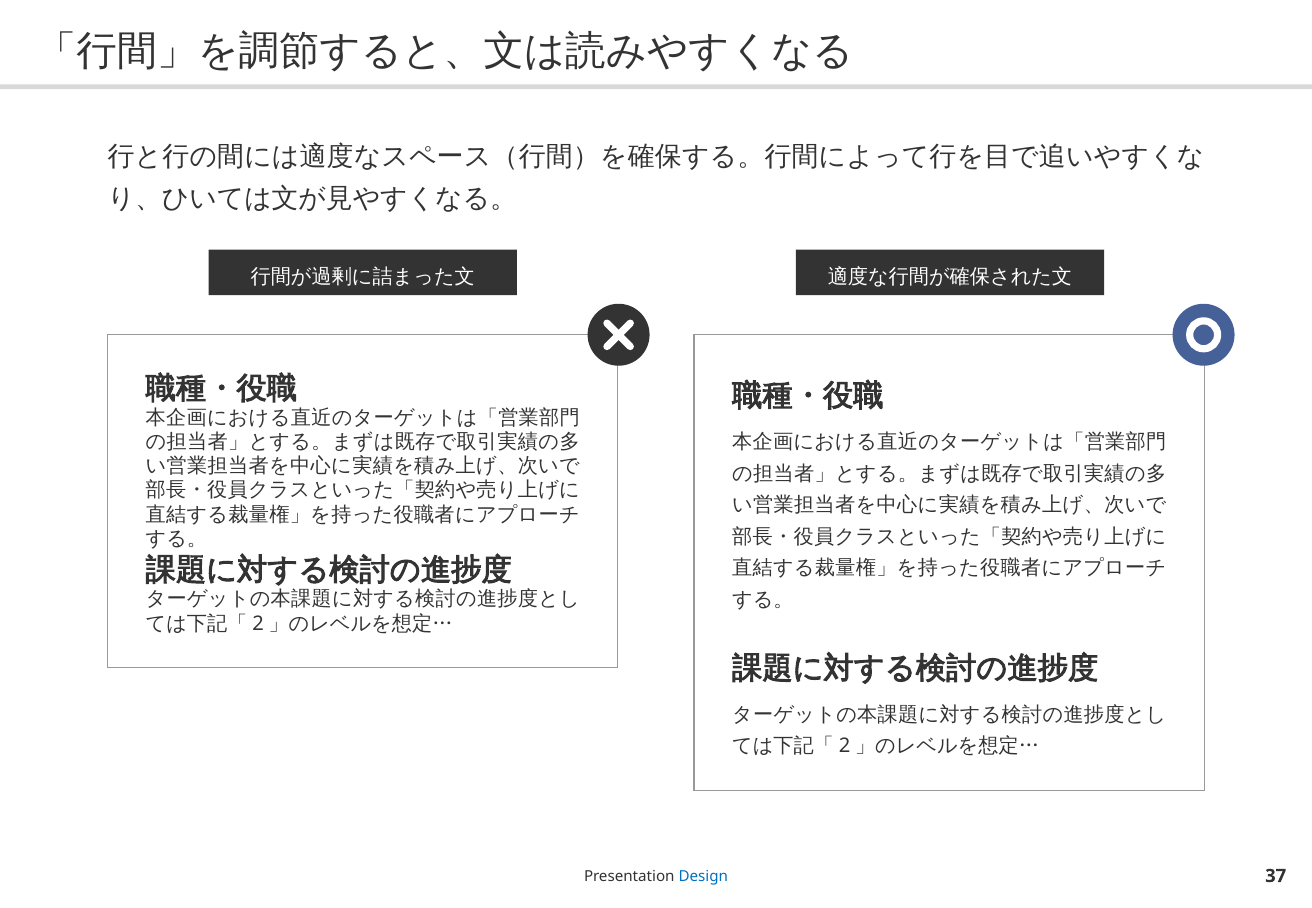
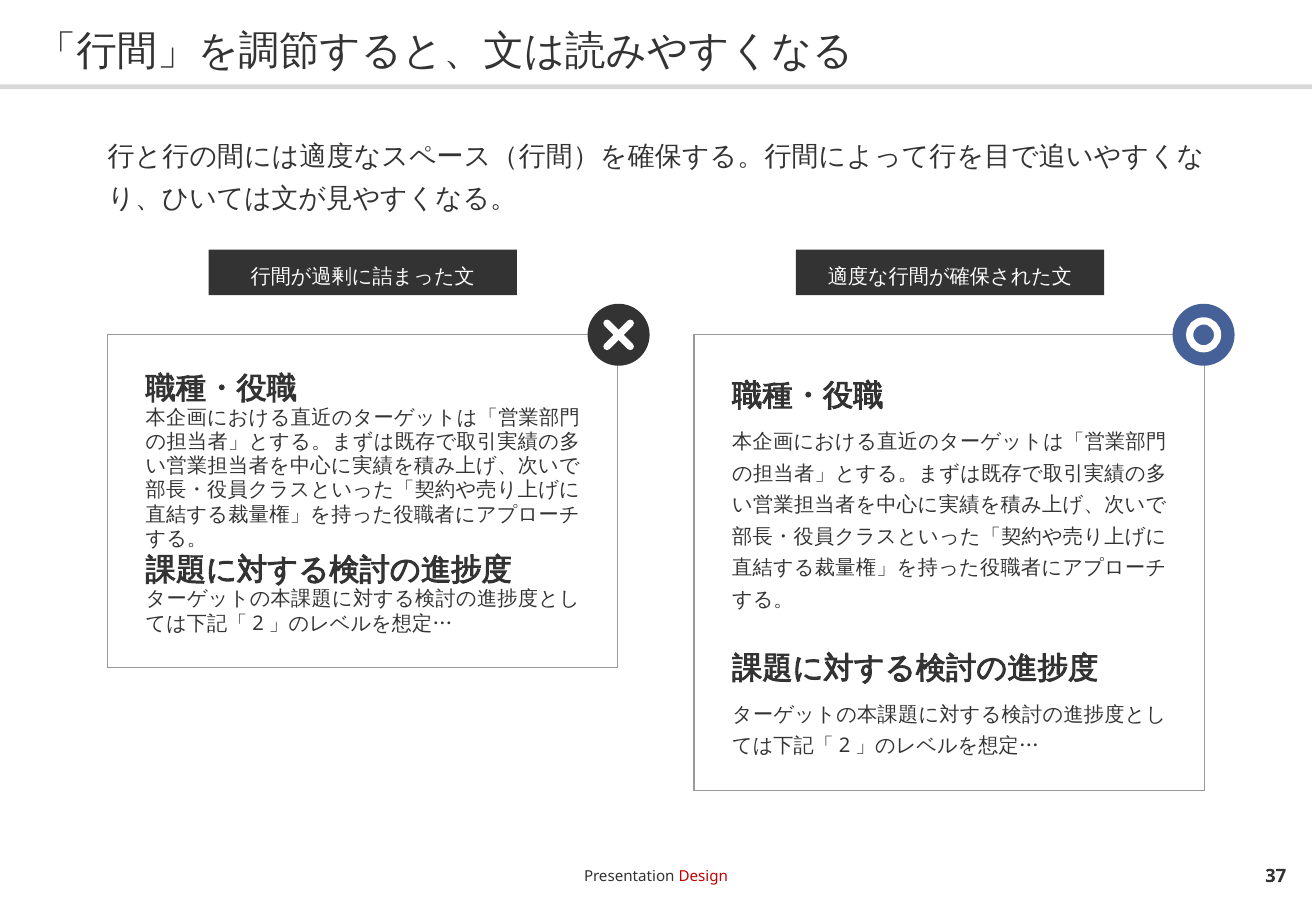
Design colour: blue -> red
